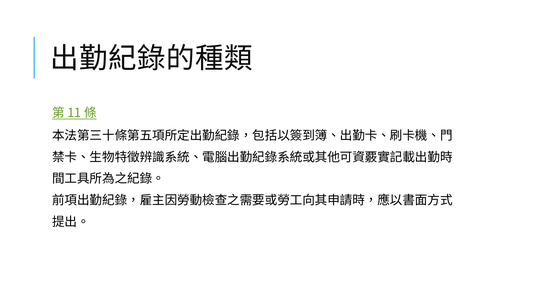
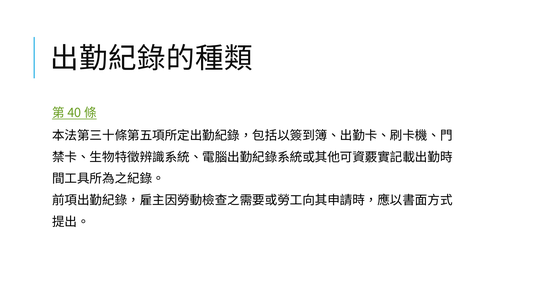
11: 11 -> 40
